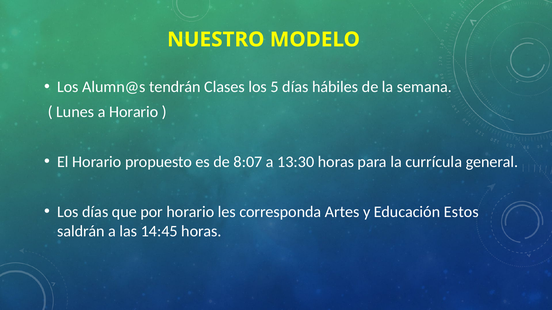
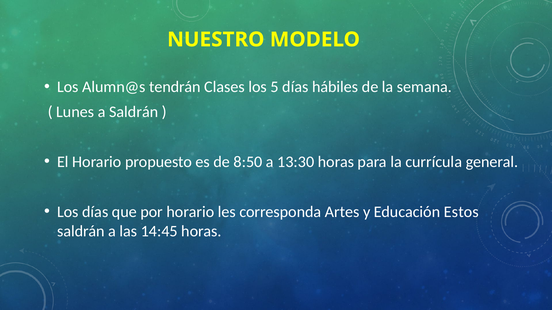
a Horario: Horario -> Saldrán
8:07: 8:07 -> 8:50
